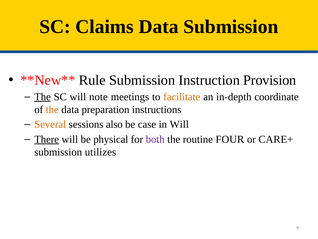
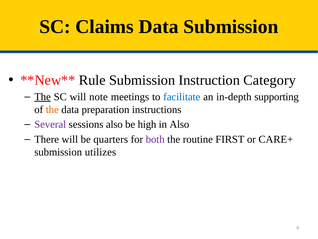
Provision: Provision -> Category
facilitate colour: orange -> blue
coordinate: coordinate -> supporting
Several colour: orange -> purple
case: case -> high
in Will: Will -> Also
There underline: present -> none
physical: physical -> quarters
FOUR: FOUR -> FIRST
